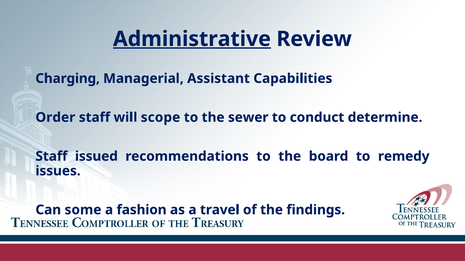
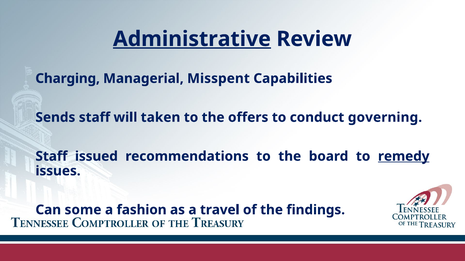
Assistant: Assistant -> Misspent
Order: Order -> Sends
scope: scope -> taken
sewer: sewer -> offers
determine: determine -> governing
remedy underline: none -> present
